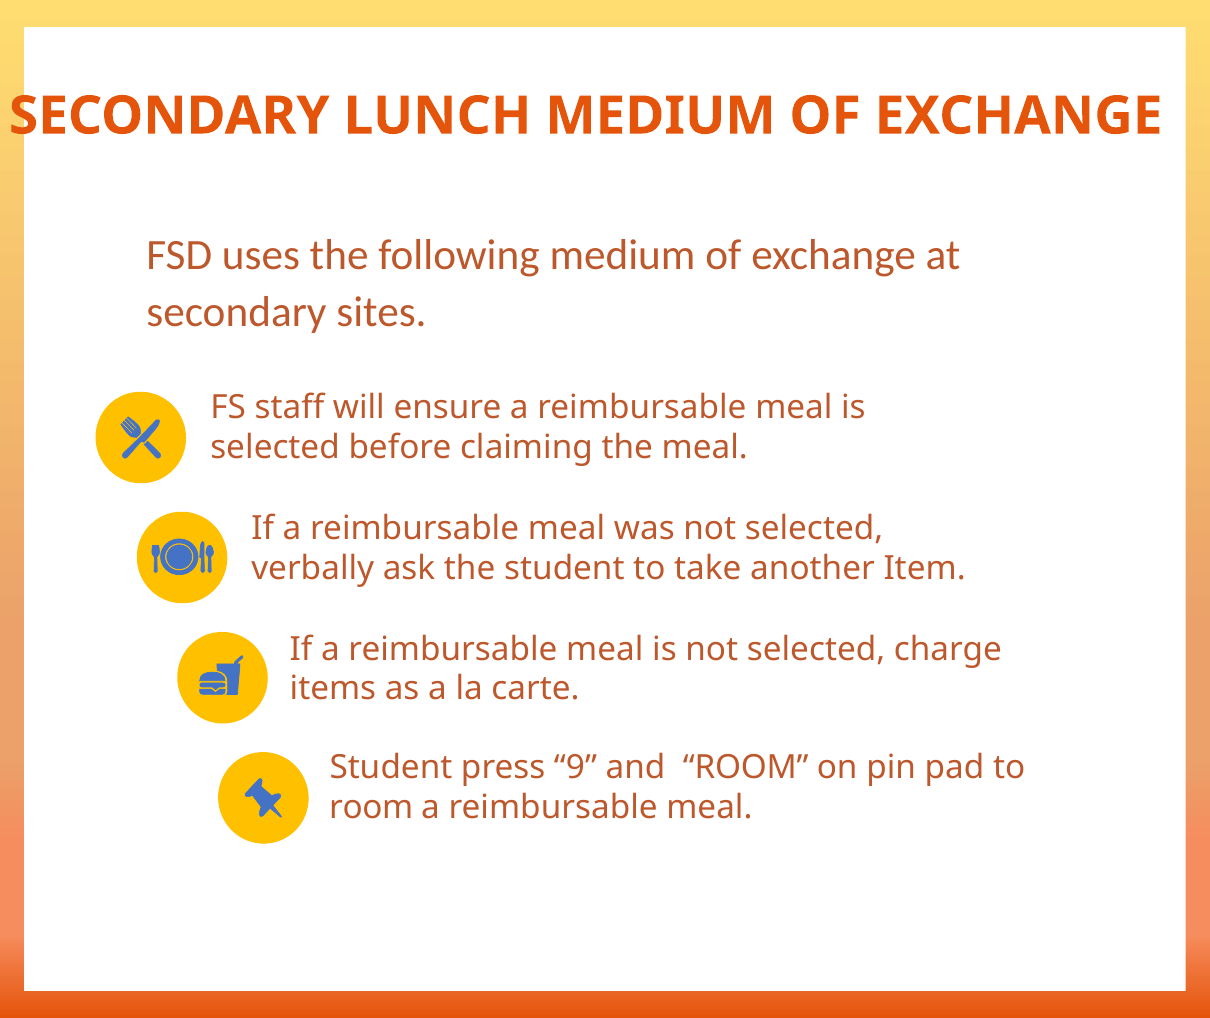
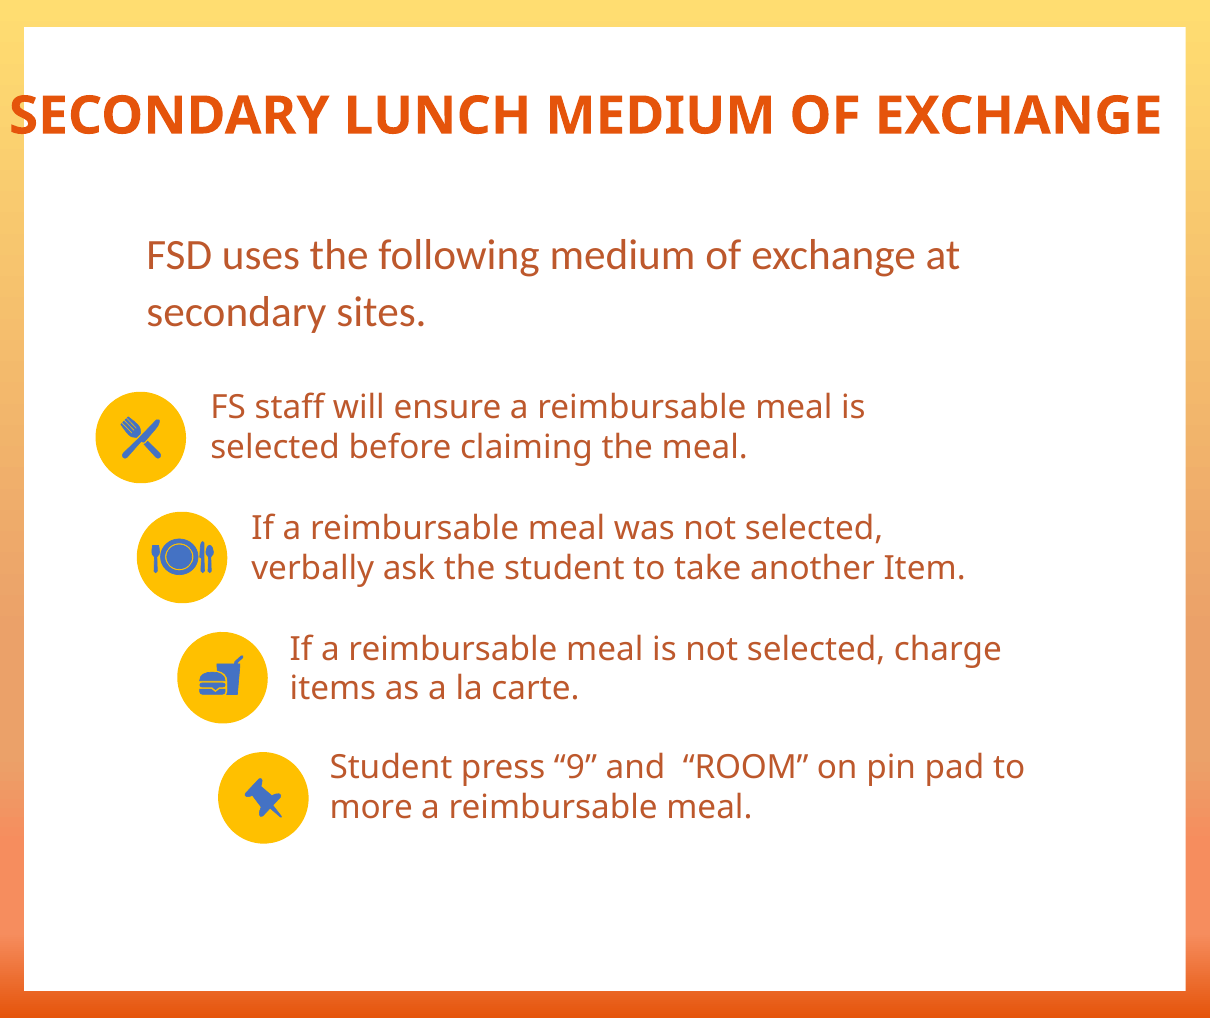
room at (371, 808): room -> more
